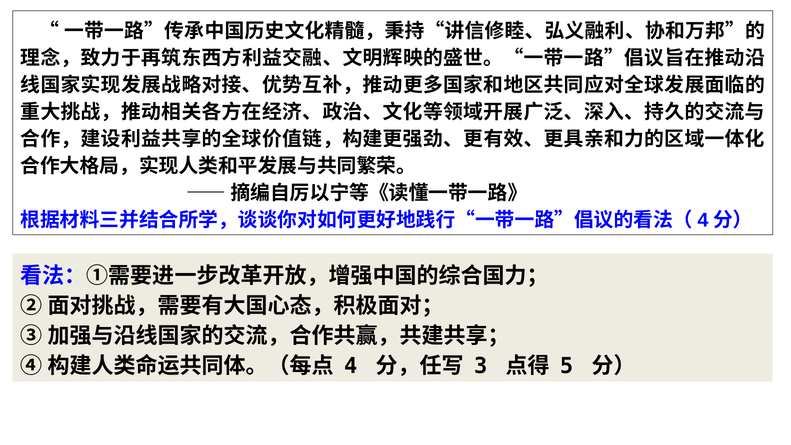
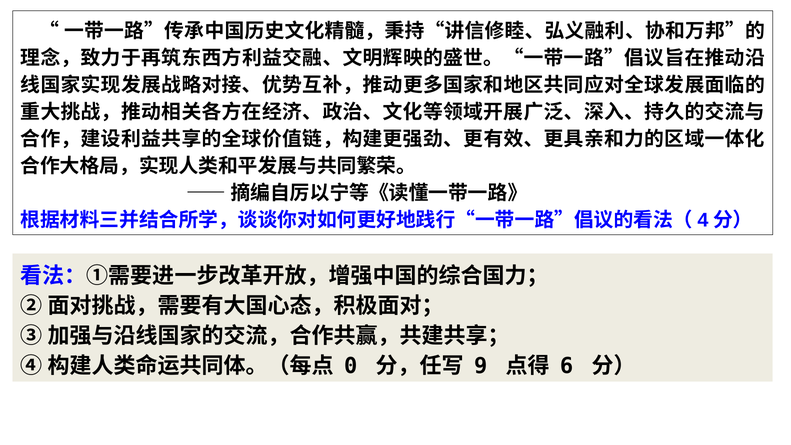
4: 4 -> 0
3: 3 -> 9
5: 5 -> 6
